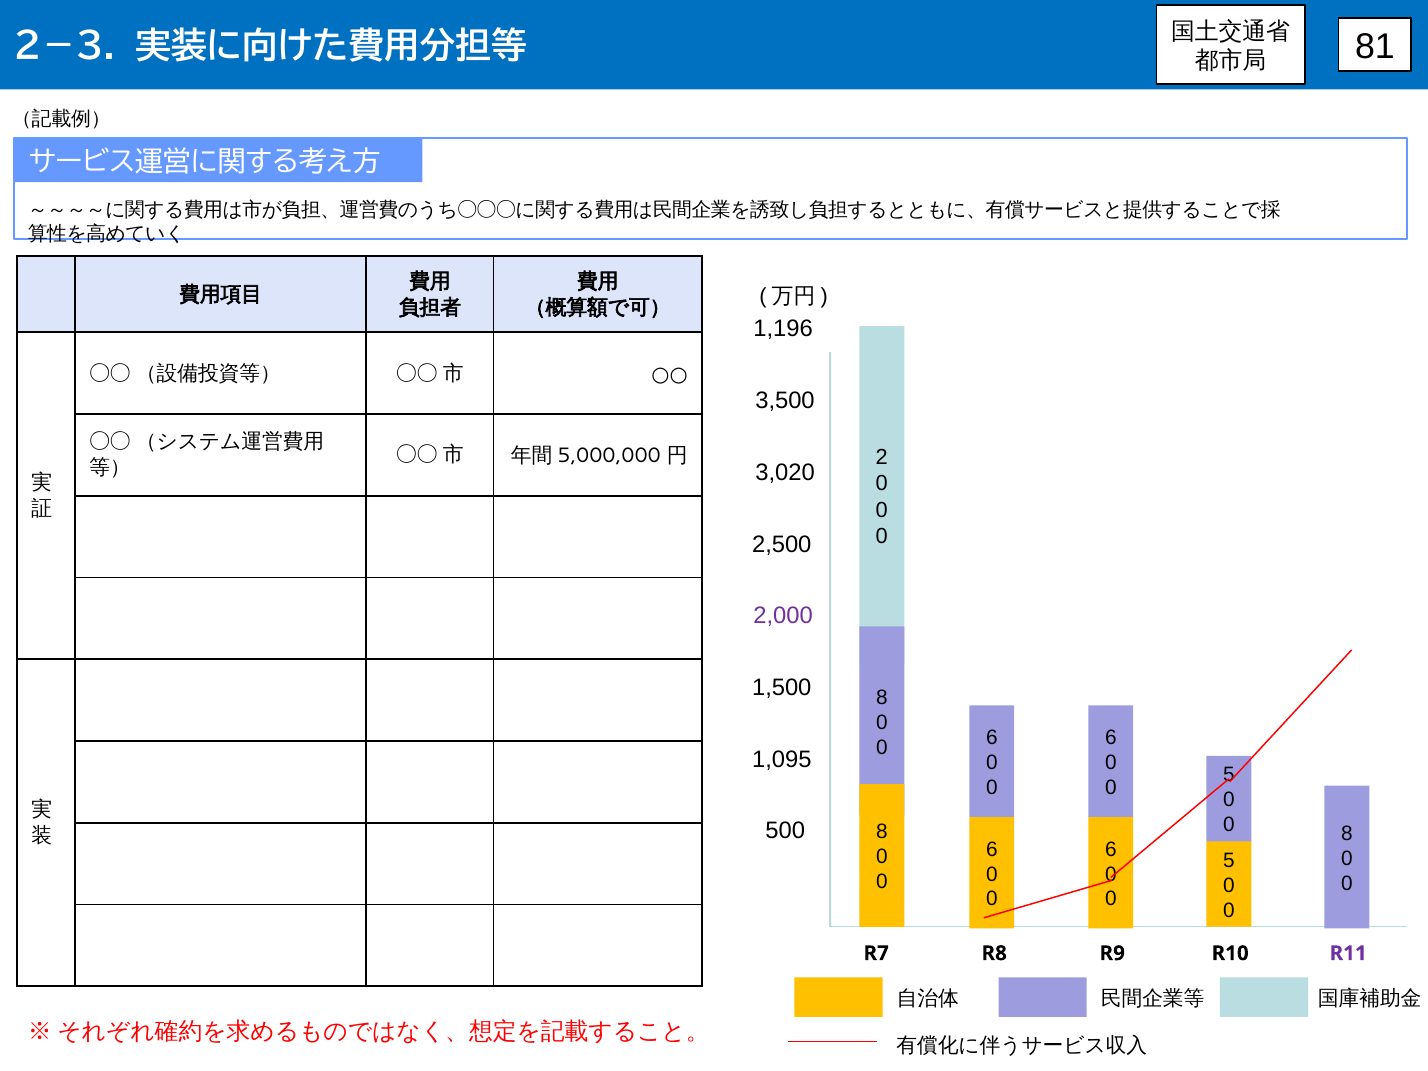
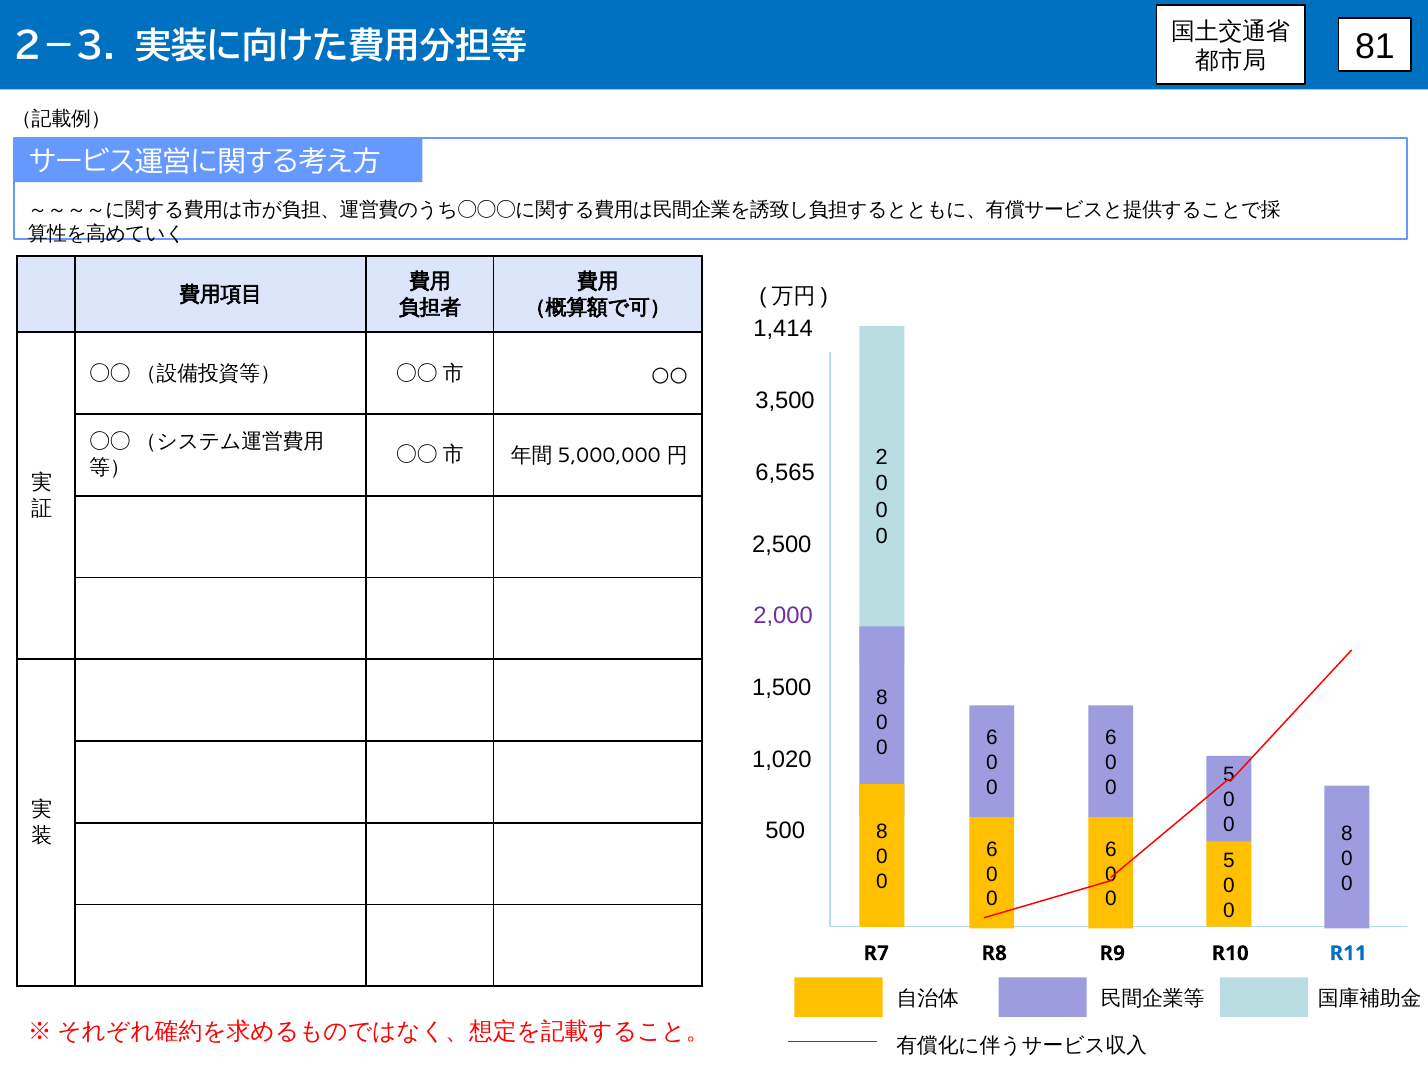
1,196: 1,196 -> 1,414
3,020: 3,020 -> 6,565
1,095: 1,095 -> 1,020
R11 colour: purple -> blue
